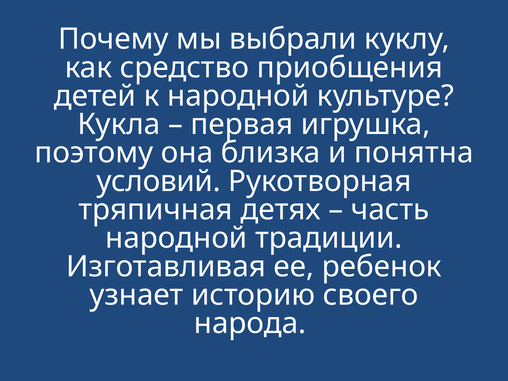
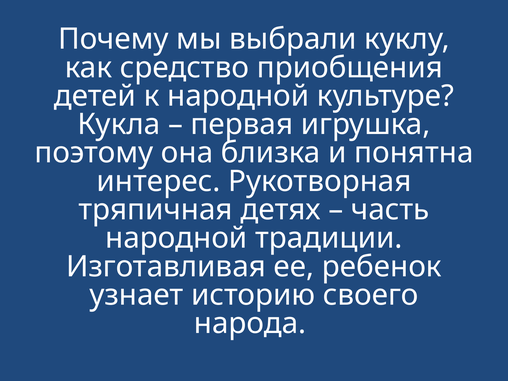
условий: условий -> интерес
